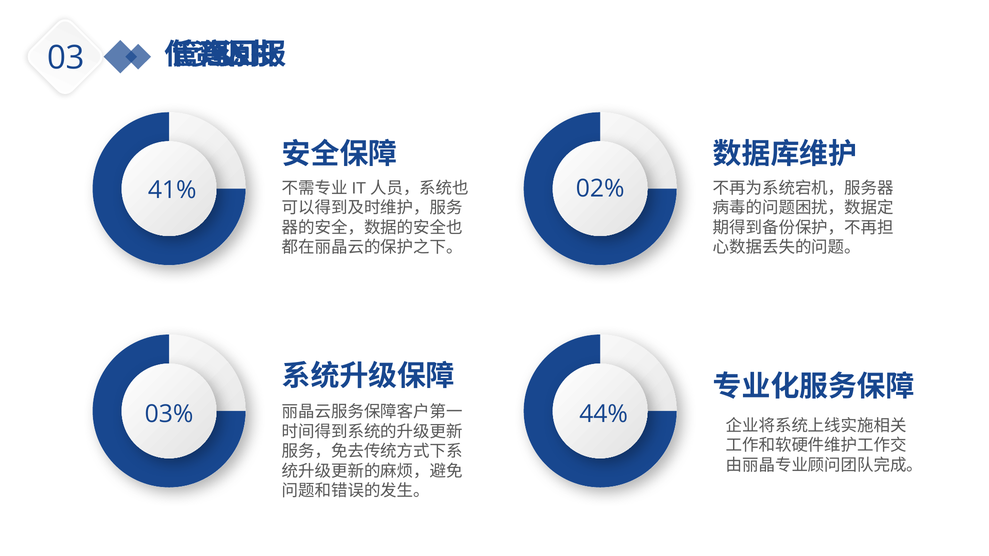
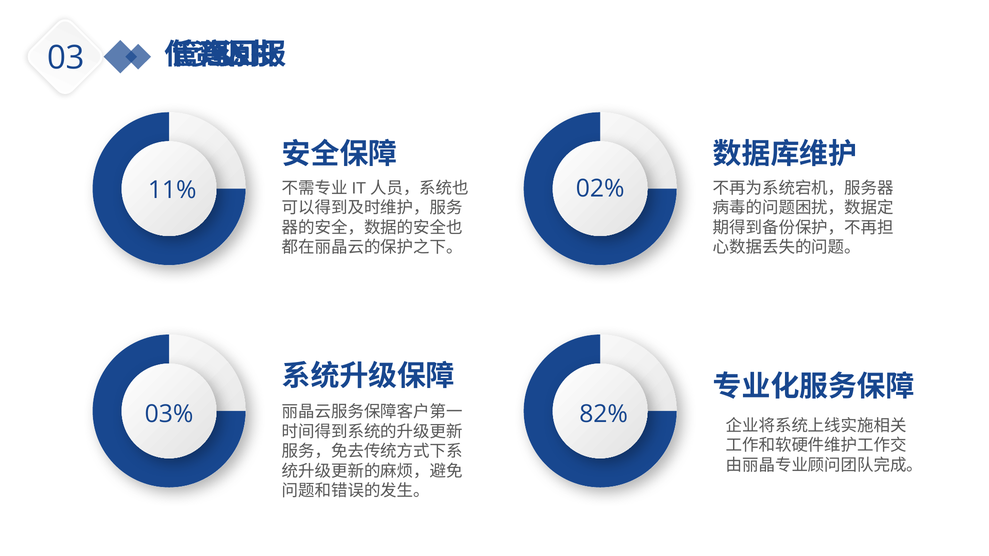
41%: 41% -> 11%
44%: 44% -> 82%
